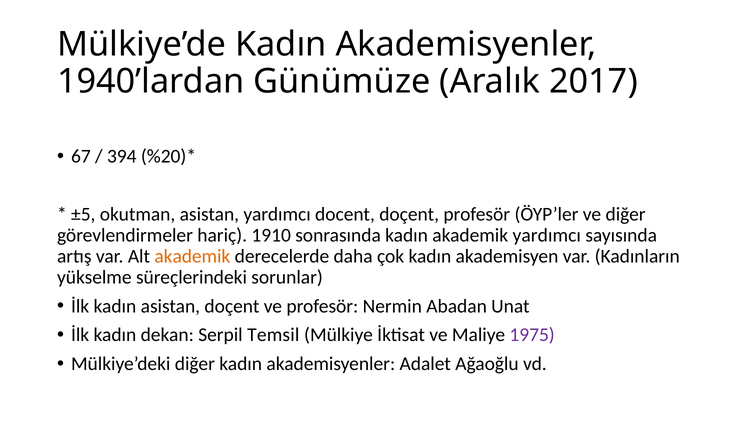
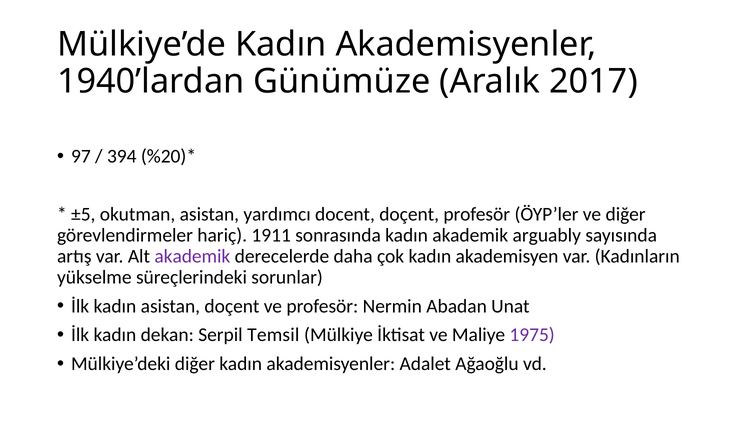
67: 67 -> 97
1910: 1910 -> 1911
akademik yardımcı: yardımcı -> arguably
akademik at (192, 256) colour: orange -> purple
